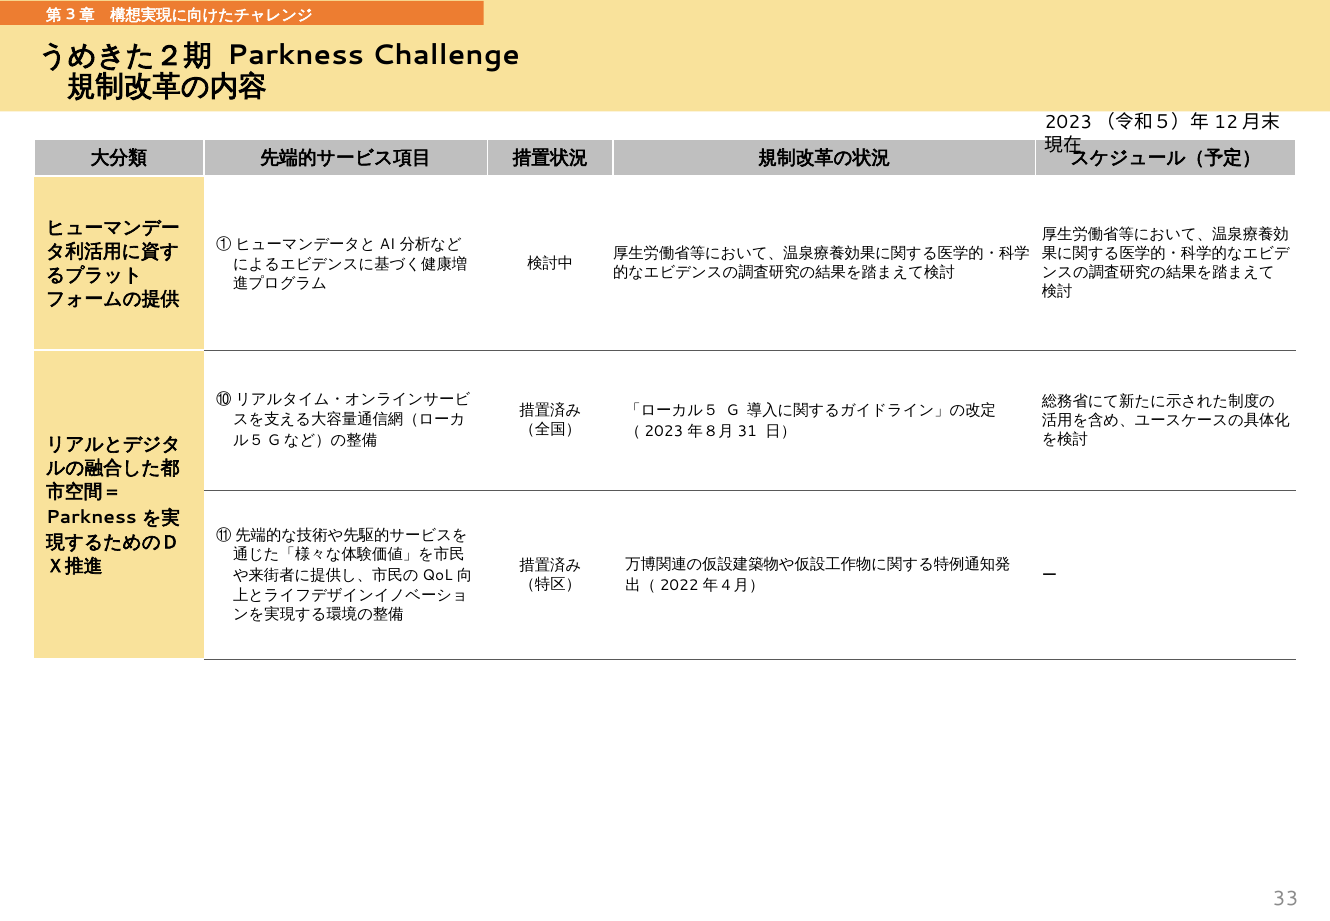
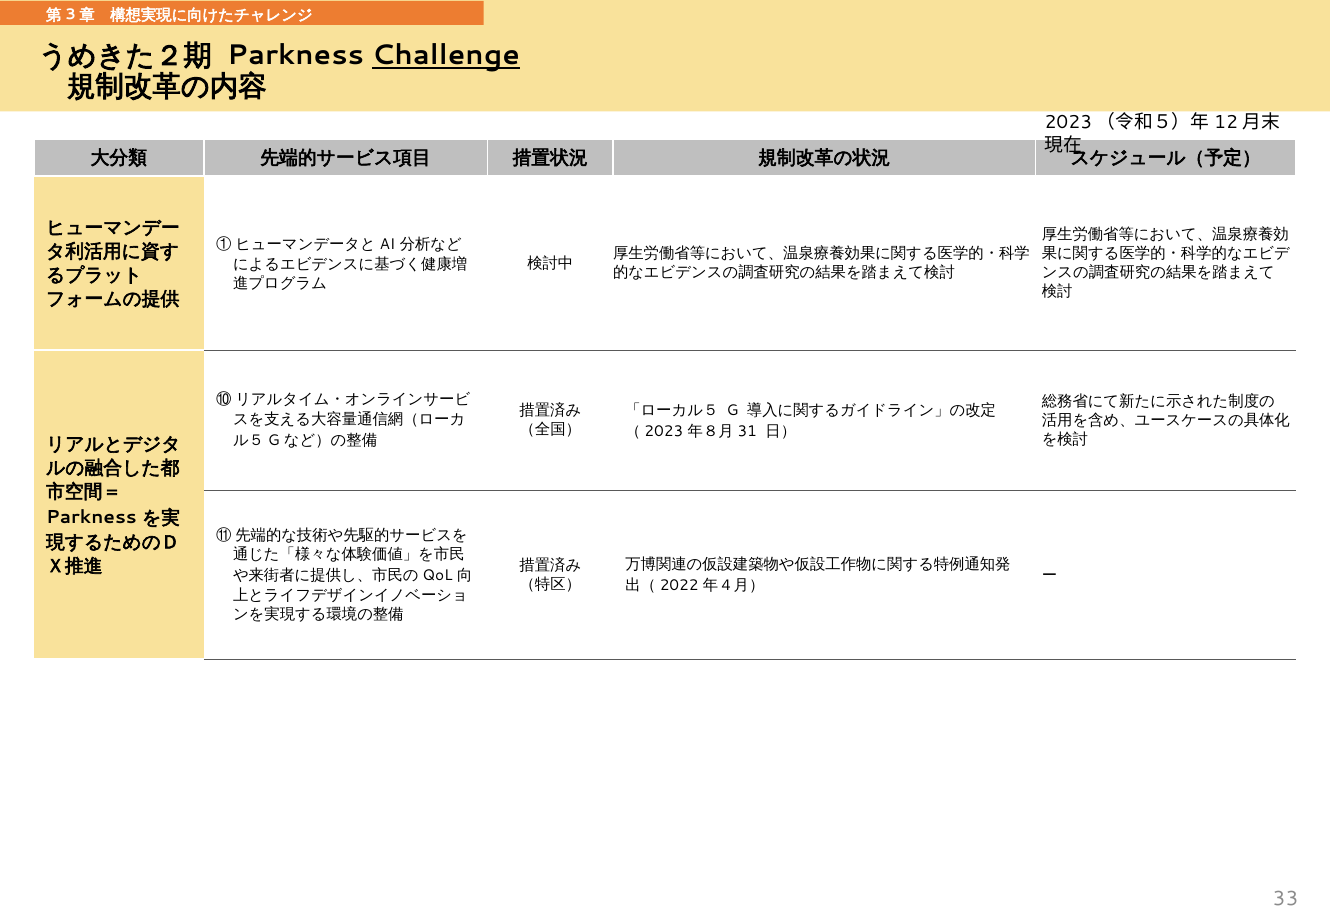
Challenge underline: none -> present
